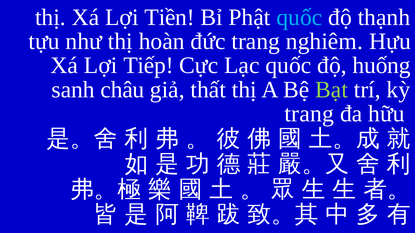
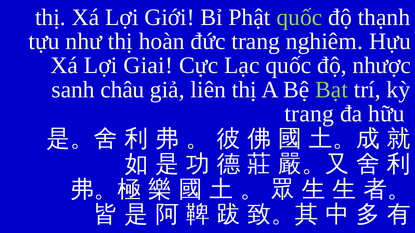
Tiền: Tiền -> Giới
quốc at (299, 17) colour: light blue -> light green
Tiếp: Tiếp -> Giai
huống: huống -> nhược
thất: thất -> liên
